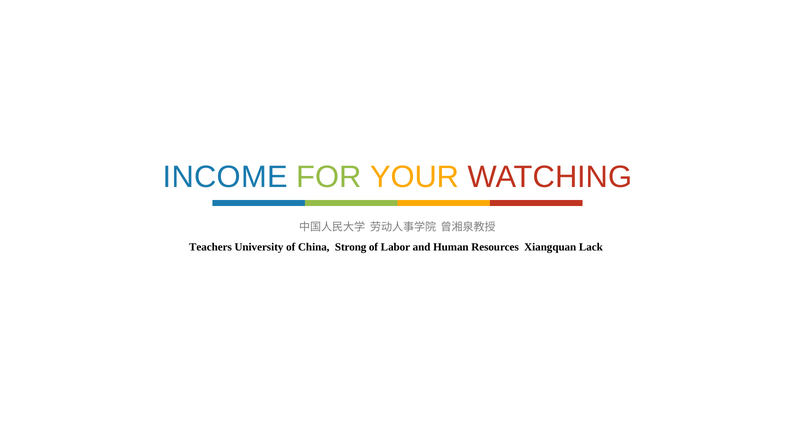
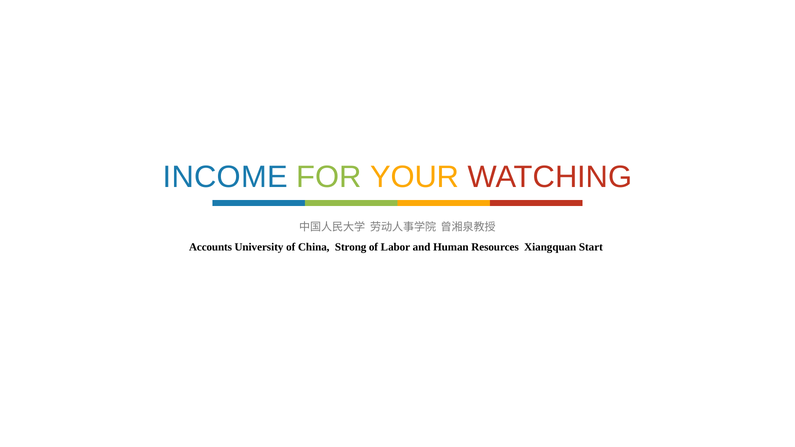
Teachers: Teachers -> Accounts
Lack: Lack -> Start
